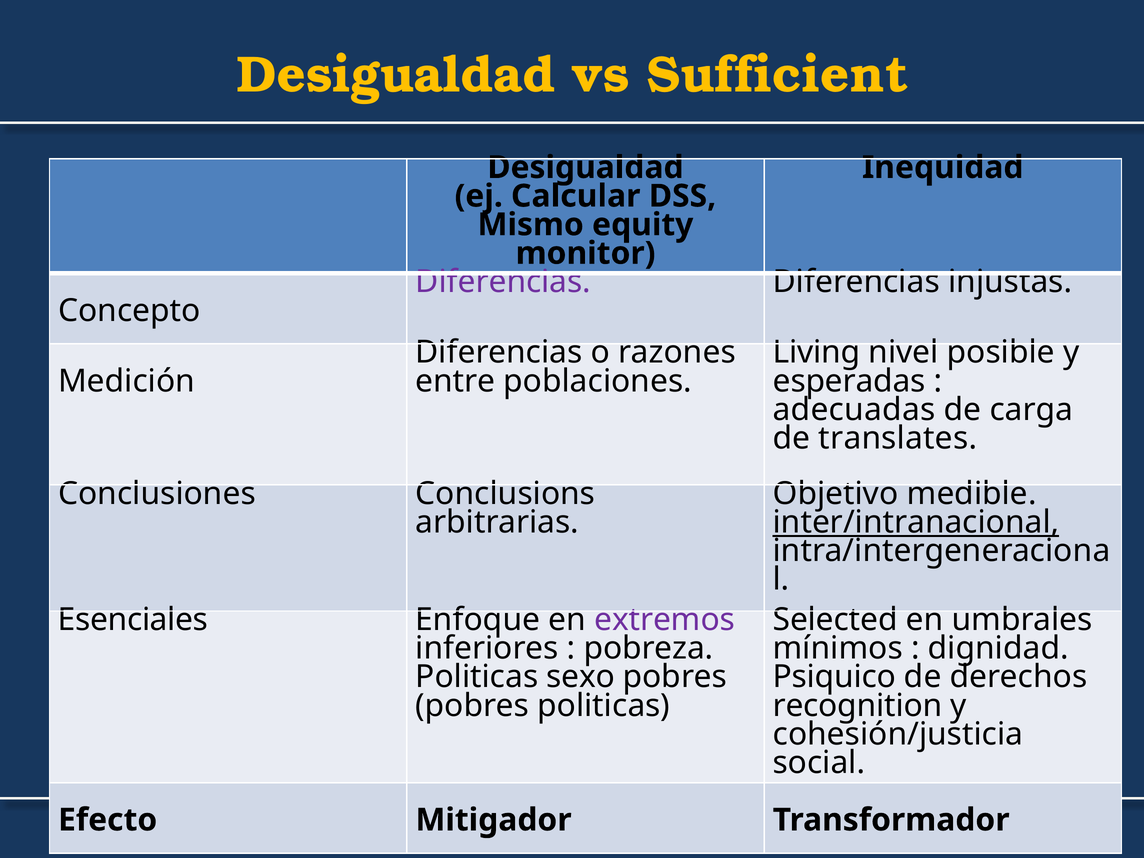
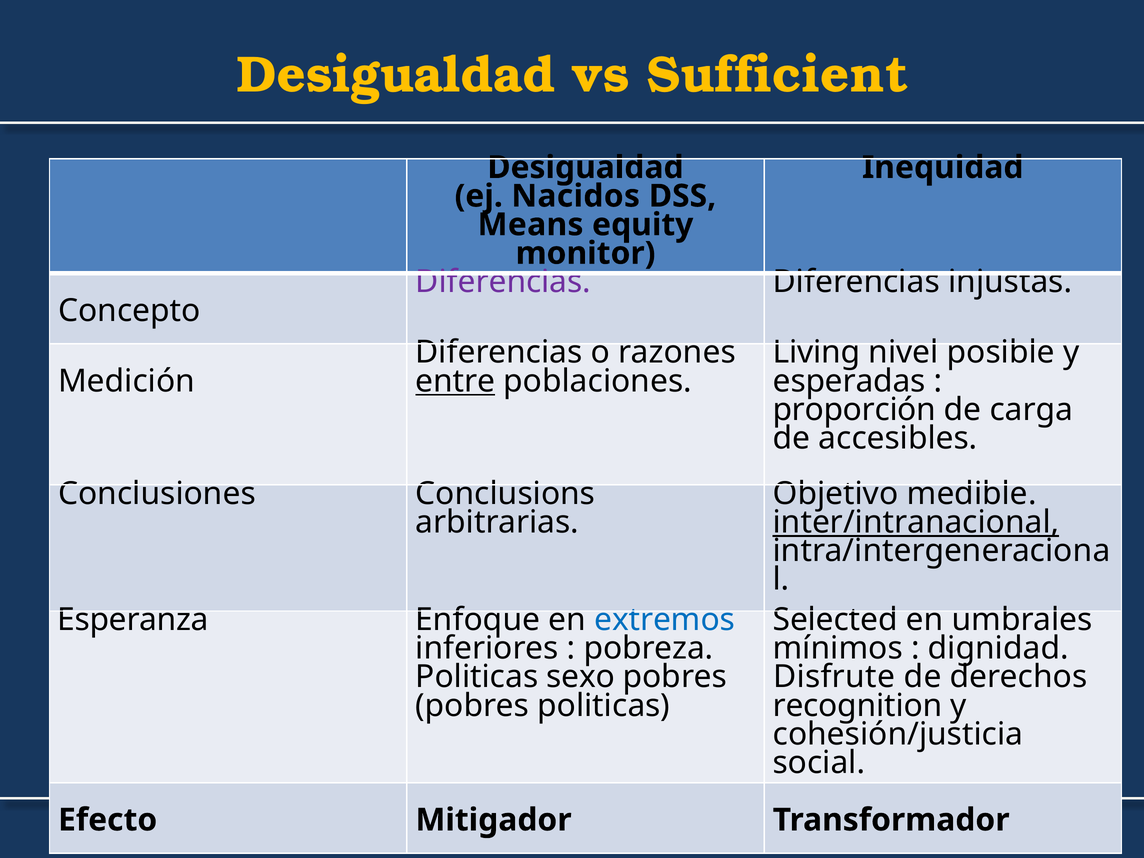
Calcular: Calcular -> Nacidos
Mismo: Mismo -> Means
entre underline: none -> present
adecuadas: adecuadas -> proporción
translates: translates -> accesibles
Esenciales: Esenciales -> Esperanza
extremos colour: purple -> blue
Psiquico: Psiquico -> Disfrute
